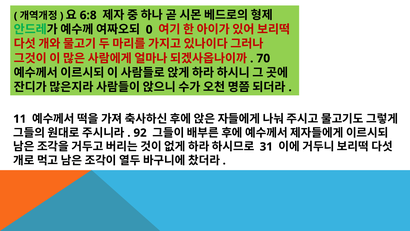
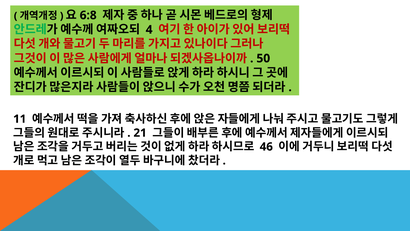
0: 0 -> 4
70: 70 -> 50
92: 92 -> 21
31: 31 -> 46
